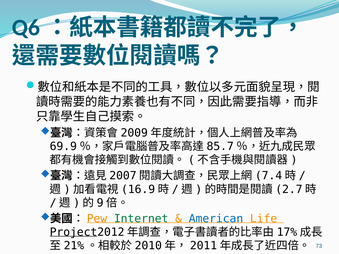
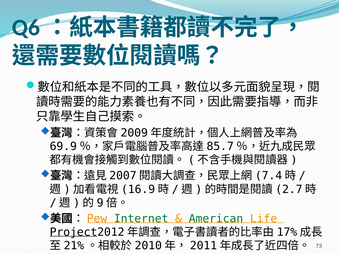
American colour: blue -> green
